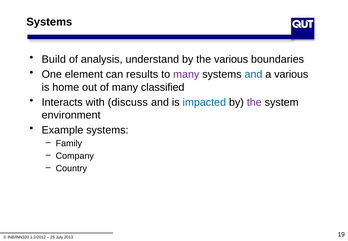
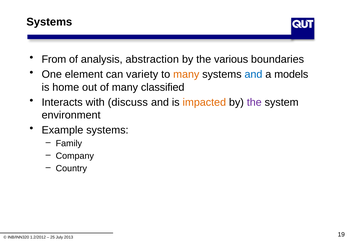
Build: Build -> From
understand: understand -> abstraction
results: results -> variety
many at (186, 74) colour: purple -> orange
a various: various -> models
impacted colour: blue -> orange
